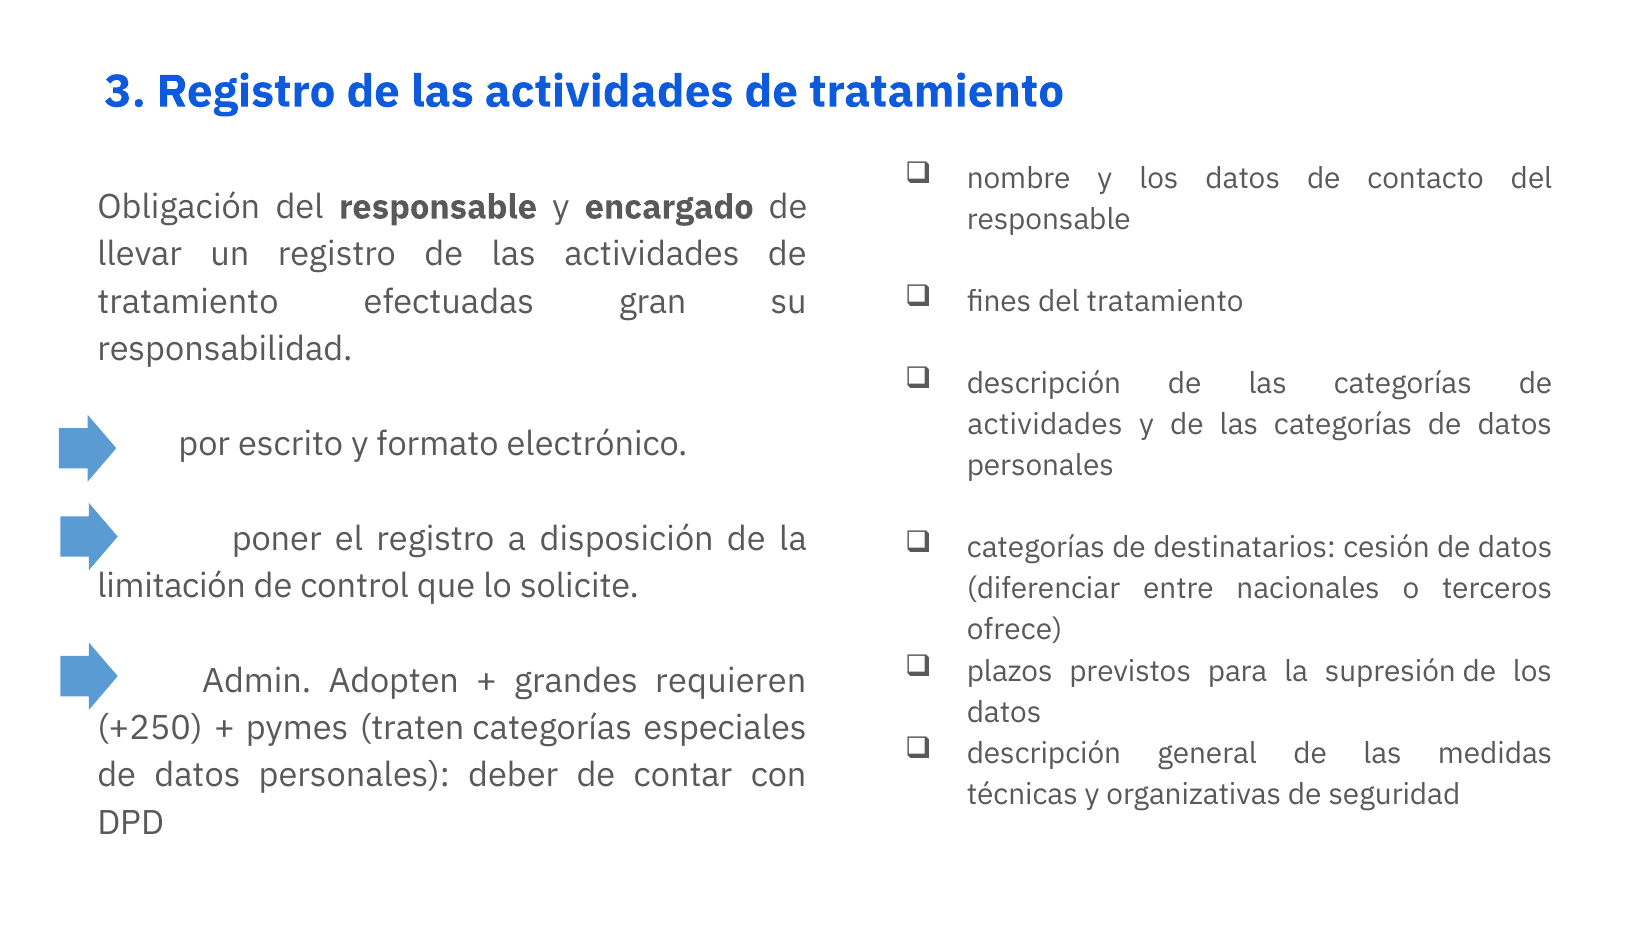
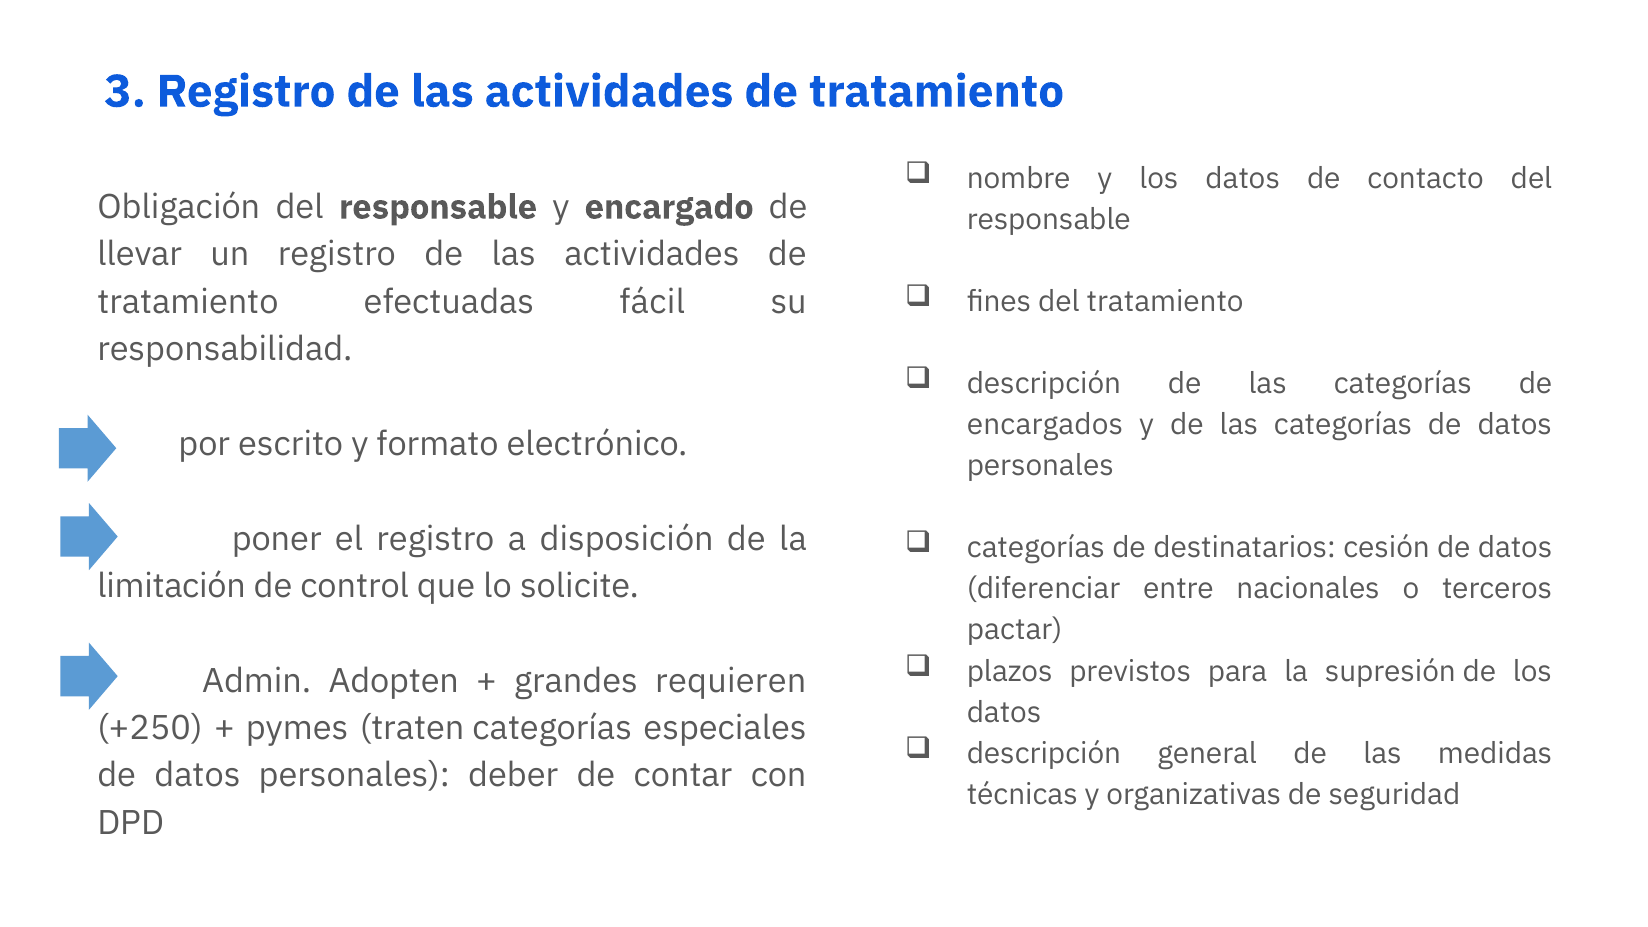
gran: gran -> fácil
actividades at (1045, 425): actividades -> encargados
ofrece: ofrece -> pactar
